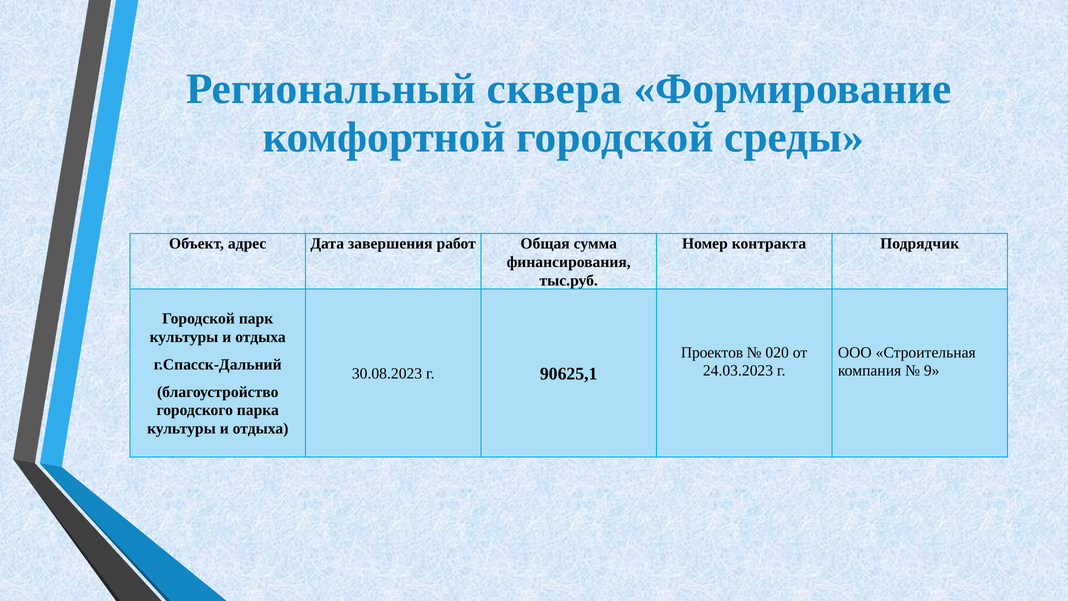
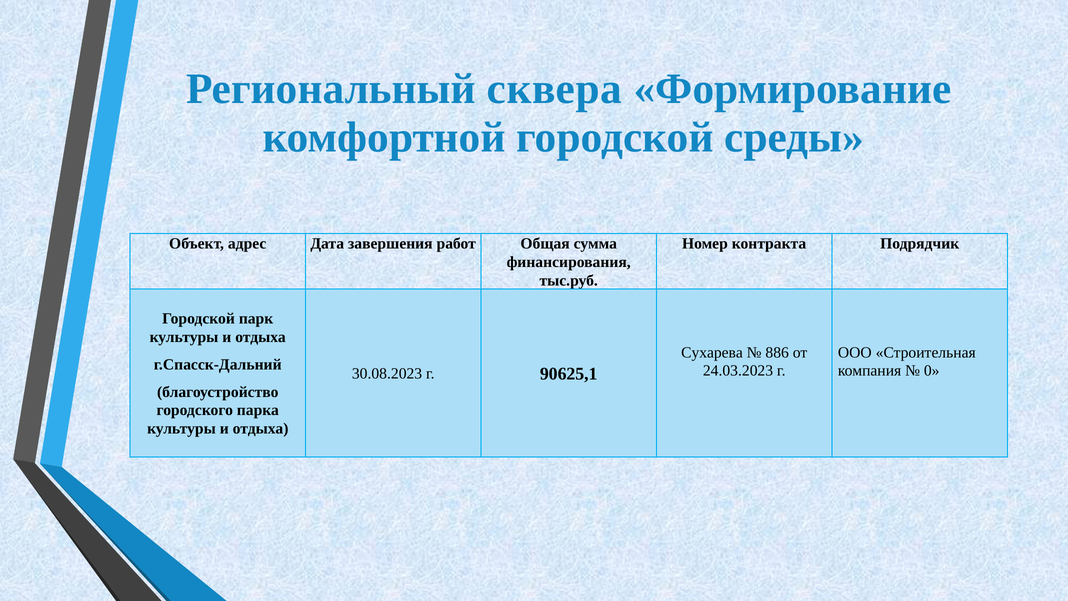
Проектов: Проектов -> Сухарева
020: 020 -> 886
9: 9 -> 0
